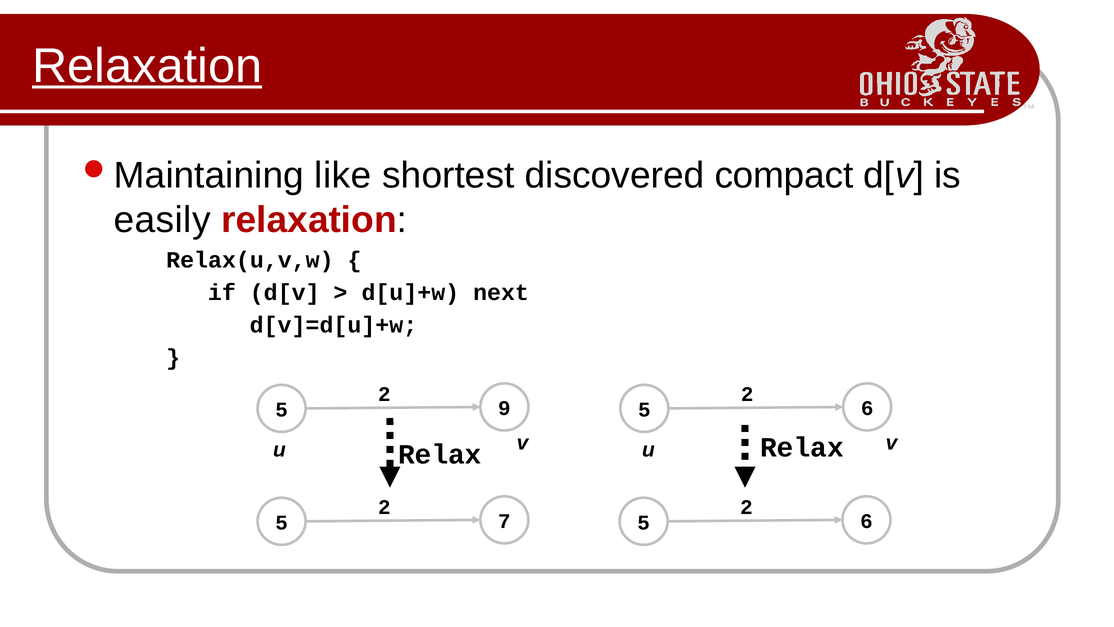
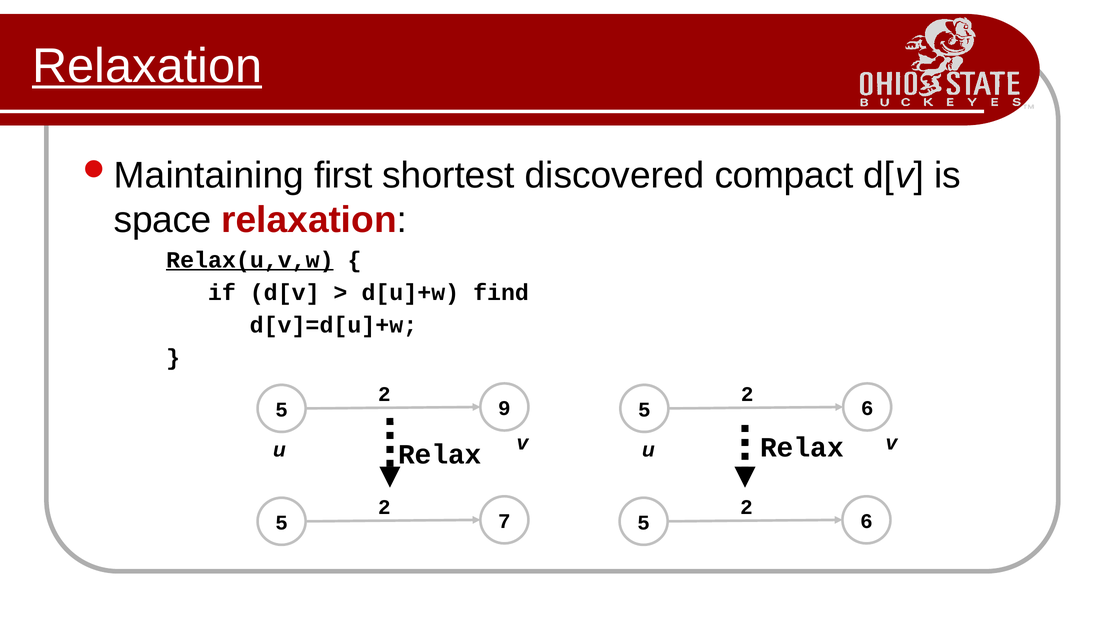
like: like -> first
easily: easily -> space
Relax(u,v,w underline: none -> present
next: next -> find
